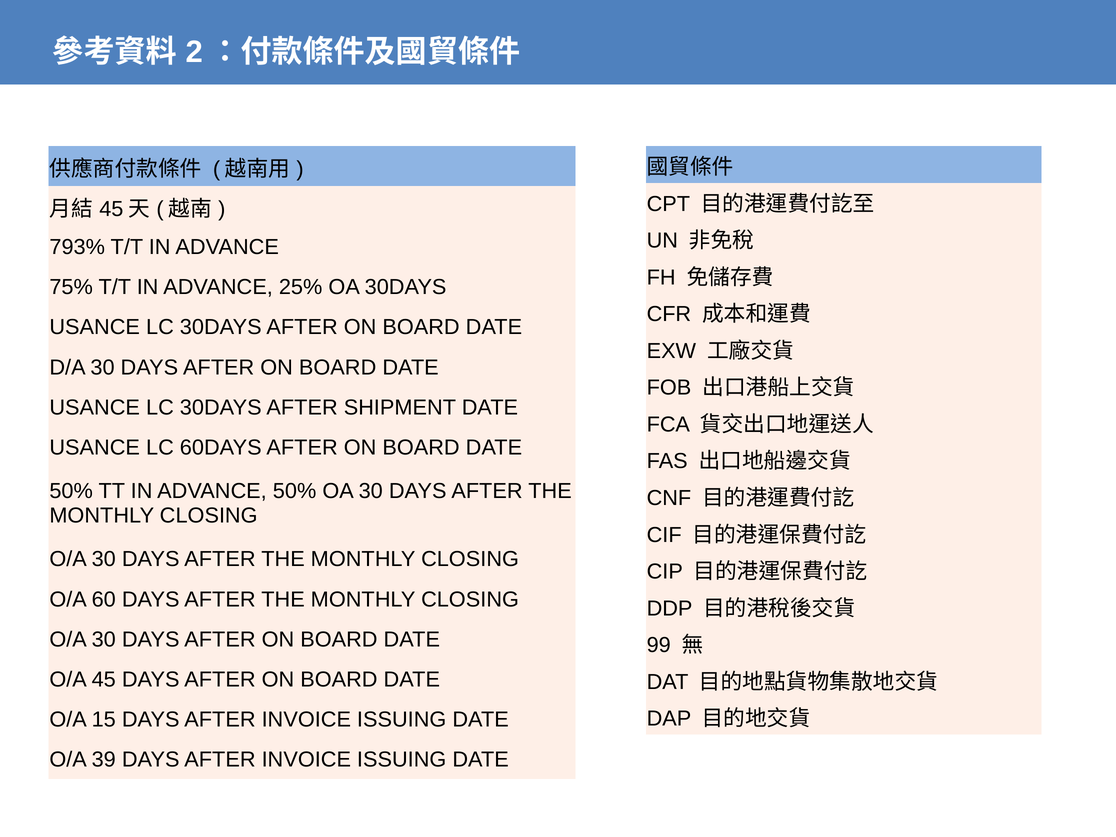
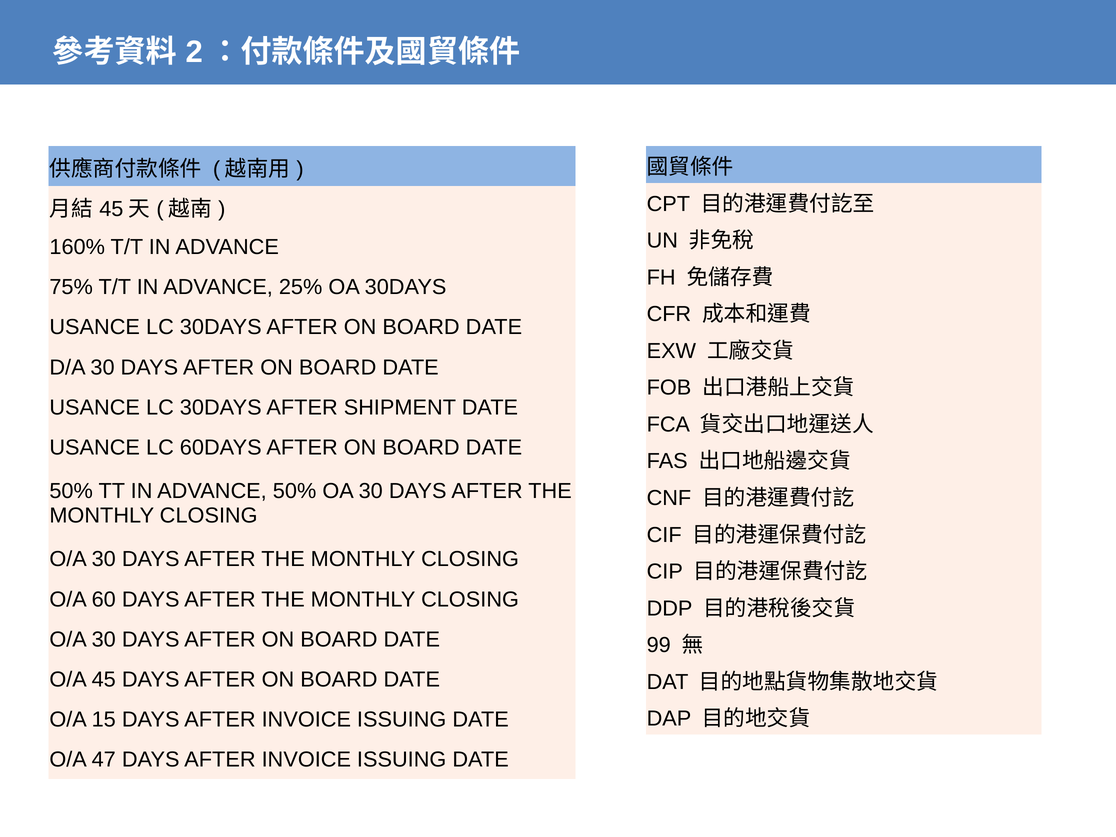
793%: 793% -> 160%
39: 39 -> 47
